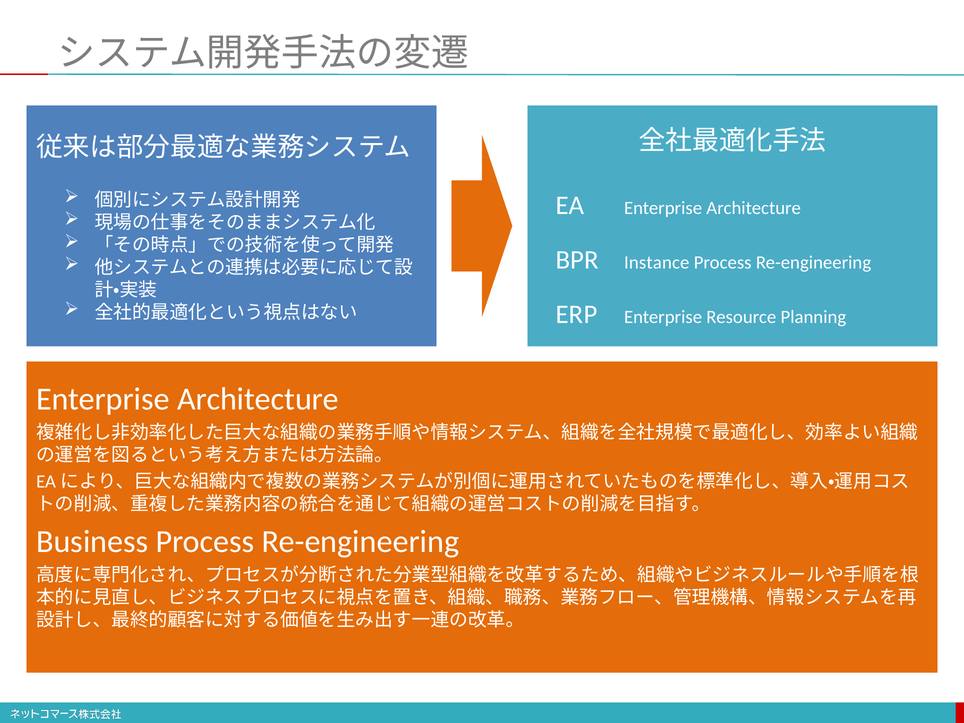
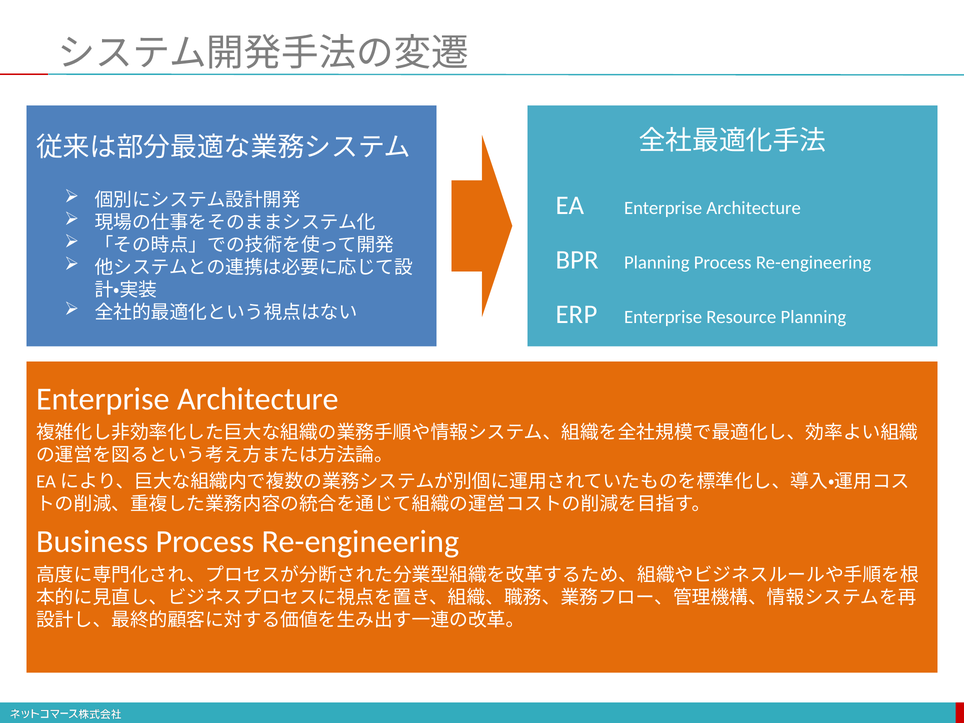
BPR Instance: Instance -> Planning
